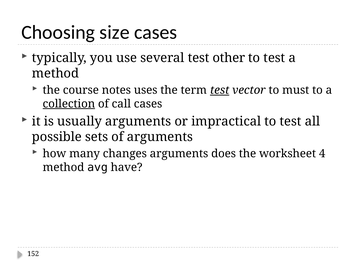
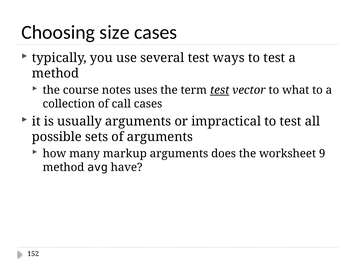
other: other -> ways
must: must -> what
collection underline: present -> none
changes: changes -> markup
4: 4 -> 9
